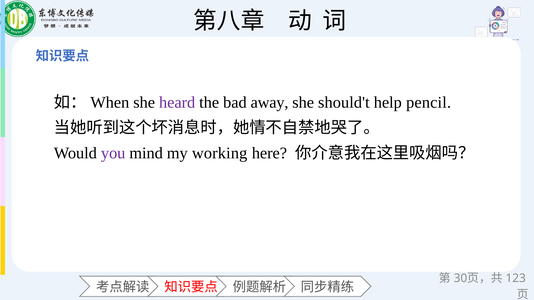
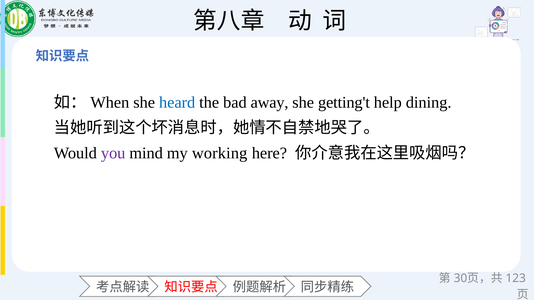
heard colour: purple -> blue
should't: should't -> getting't
pencil: pencil -> dining
